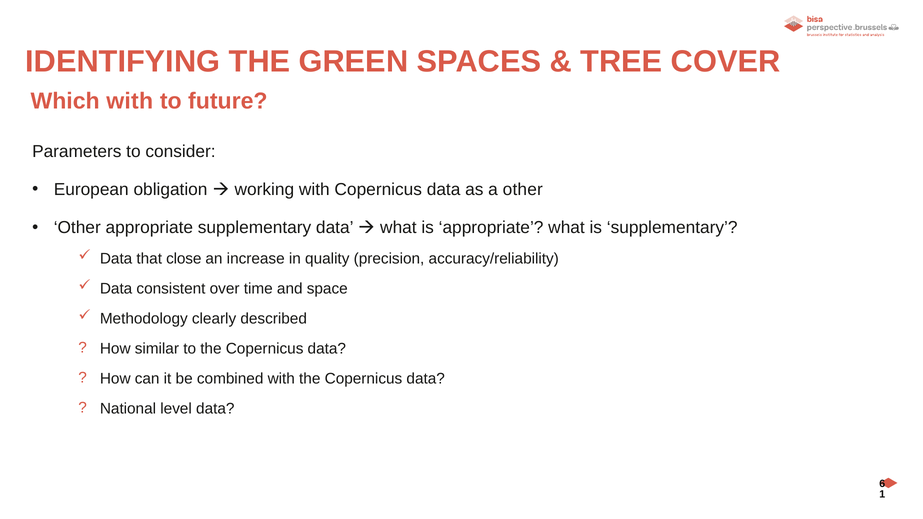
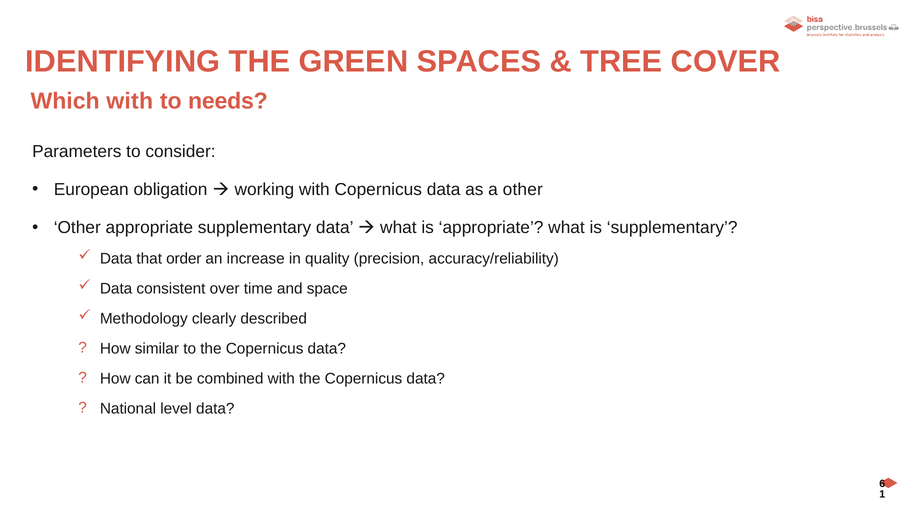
future: future -> needs
close: close -> order
